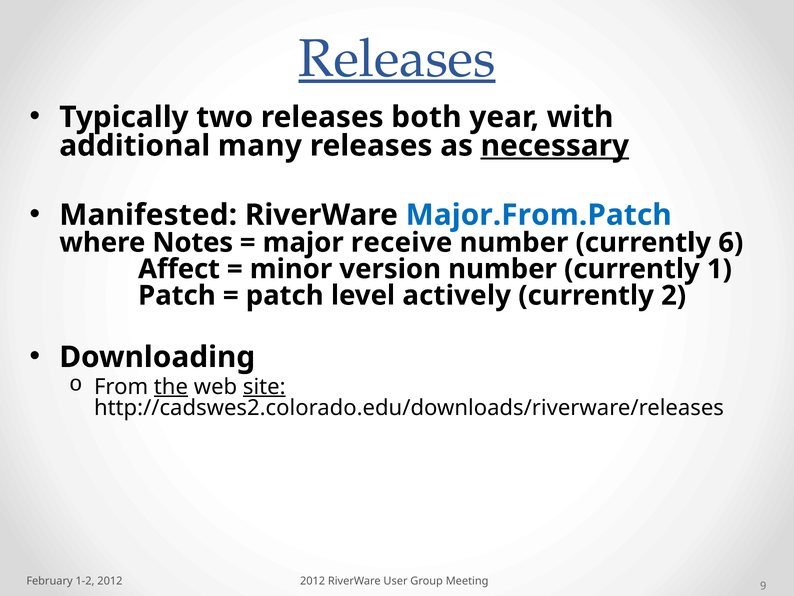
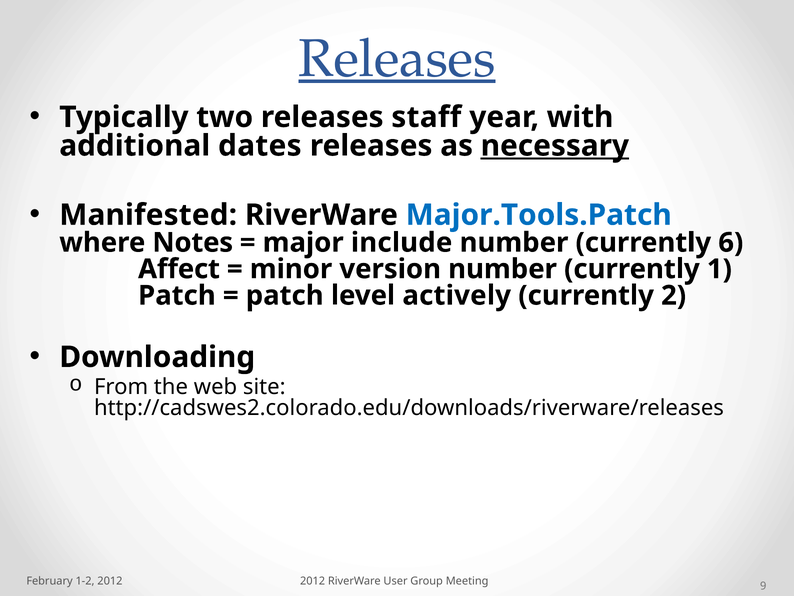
both: both -> staff
many: many -> dates
Major.From.Patch: Major.From.Patch -> Major.Tools.Patch
receive: receive -> include
the underline: present -> none
site underline: present -> none
